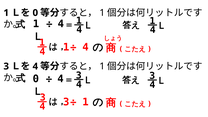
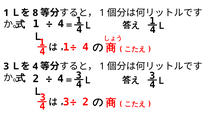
0 at (35, 13): 0 -> 8
0 at (36, 79): 0 -> 2
1 at (86, 102): 1 -> 2
